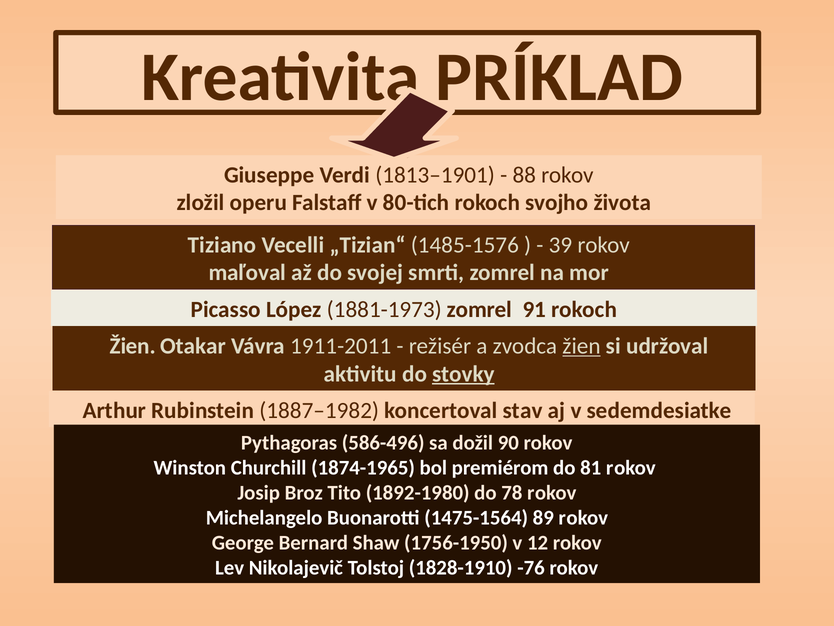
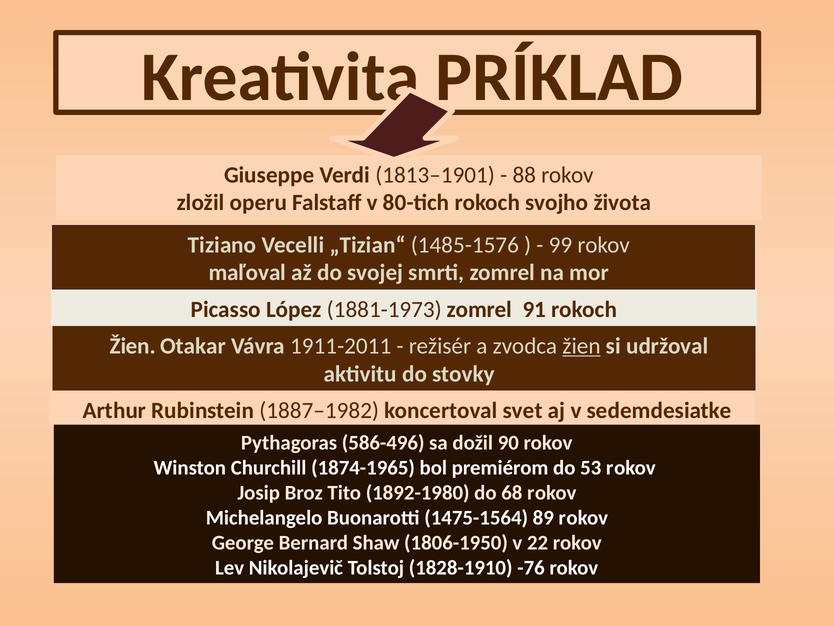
39: 39 -> 99
stovky underline: present -> none
stav: stav -> svet
81: 81 -> 53
78: 78 -> 68
1756-1950: 1756-1950 -> 1806-1950
12: 12 -> 22
